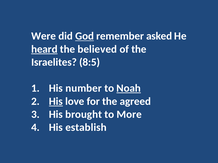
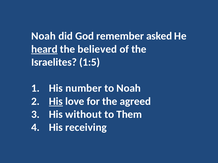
Were at (44, 36): Were -> Noah
God underline: present -> none
8:5: 8:5 -> 1:5
Noah at (129, 89) underline: present -> none
brought: brought -> without
More: More -> Them
establish: establish -> receiving
